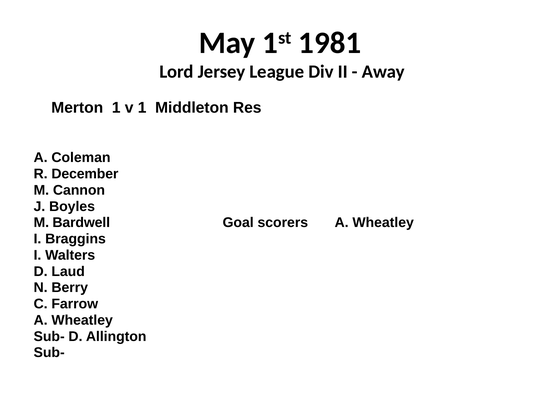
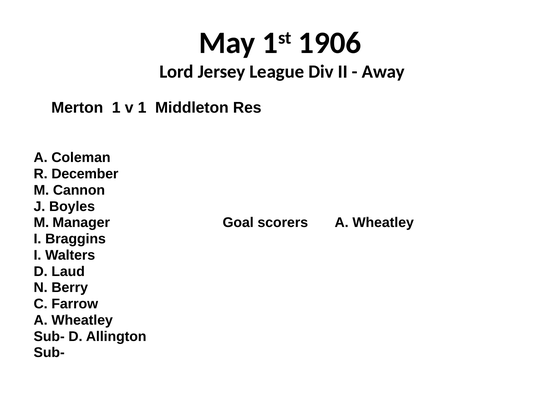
1981: 1981 -> 1906
Bardwell: Bardwell -> Manager
